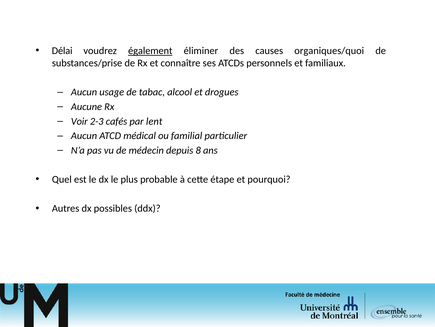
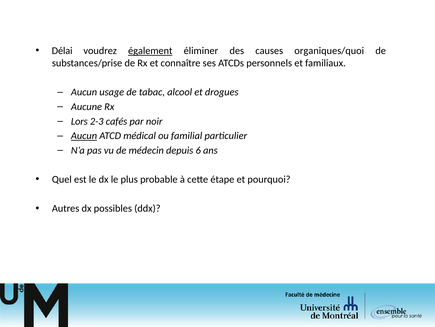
Voir: Voir -> Lors
lent: lent -> noir
Aucun at (84, 136) underline: none -> present
8: 8 -> 6
